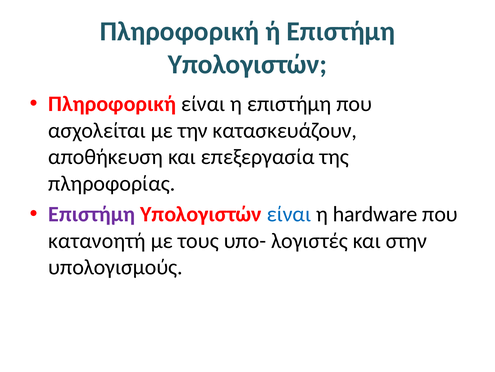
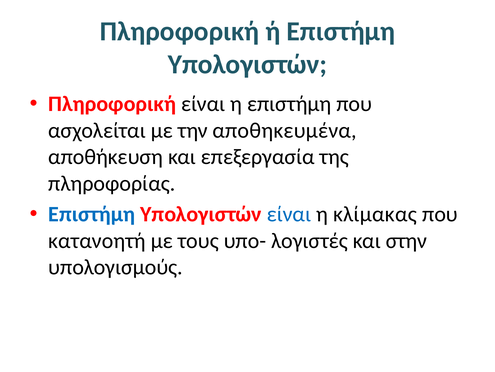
κατασκευάζουν: κατασκευάζουν -> αποθηκευμένα
Επιστήμη at (92, 214) colour: purple -> blue
hardware: hardware -> κλίμακας
